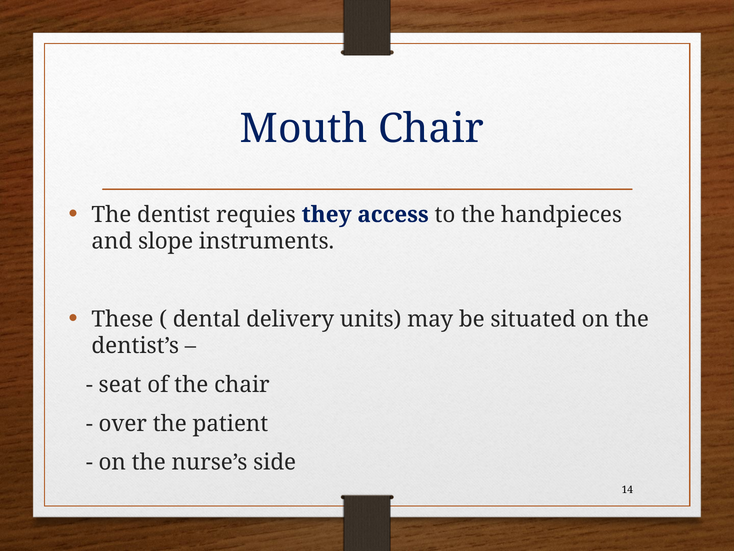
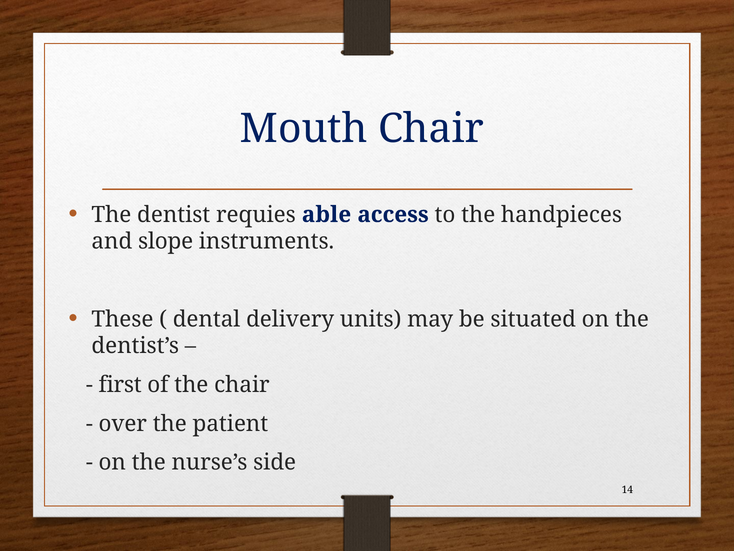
they: they -> able
seat: seat -> first
